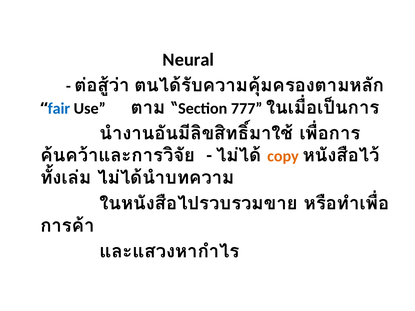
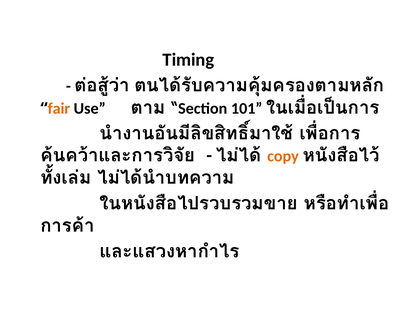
Neural: Neural -> Timing
fair colour: blue -> orange
777: 777 -> 101
